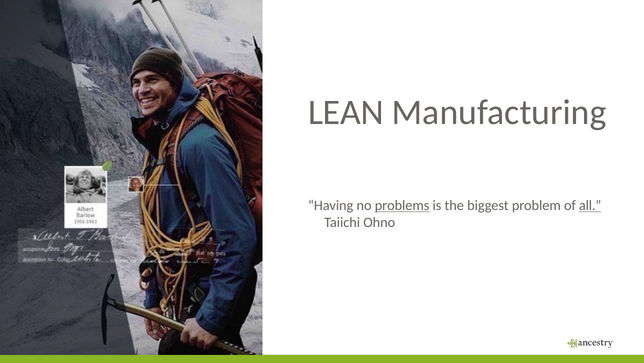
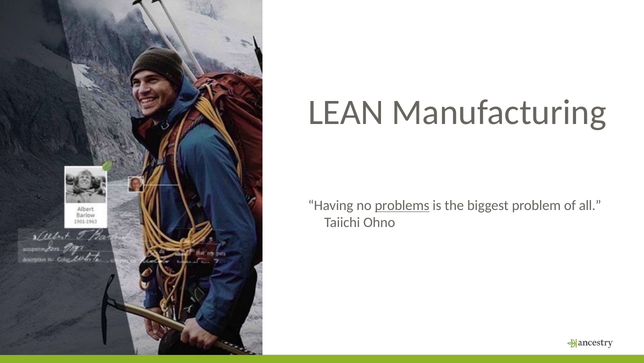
all underline: present -> none
